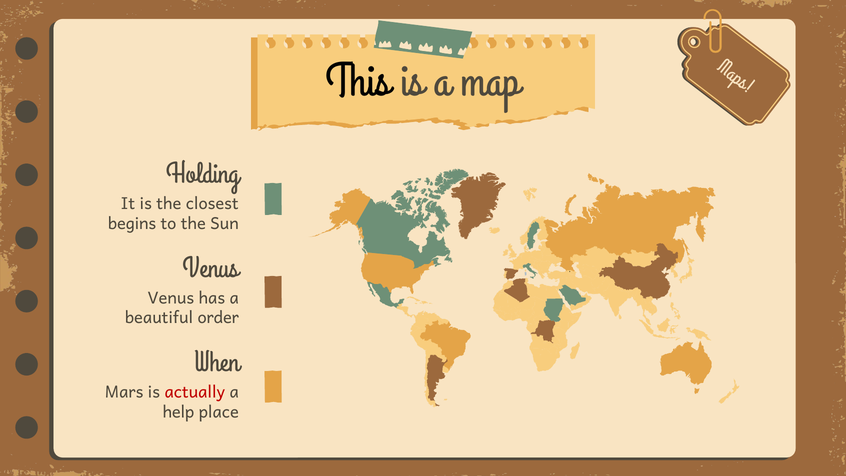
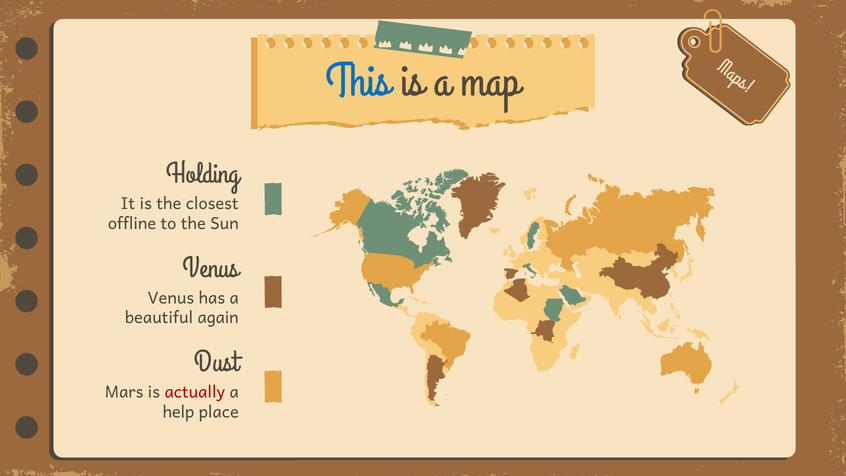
This colour: black -> blue
begins: begins -> offline
order: order -> again
When: When -> Dust
